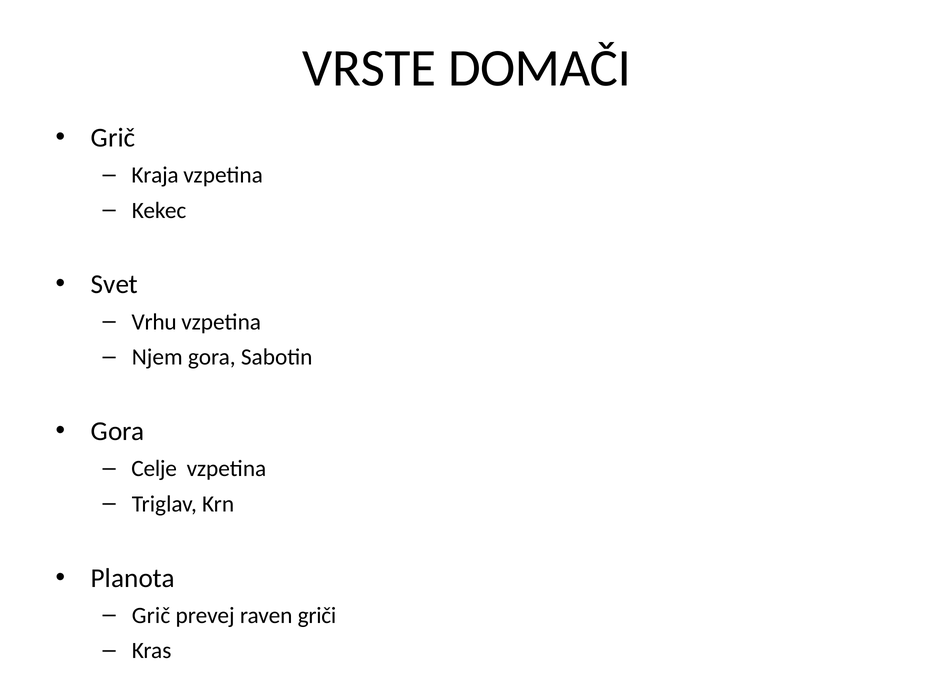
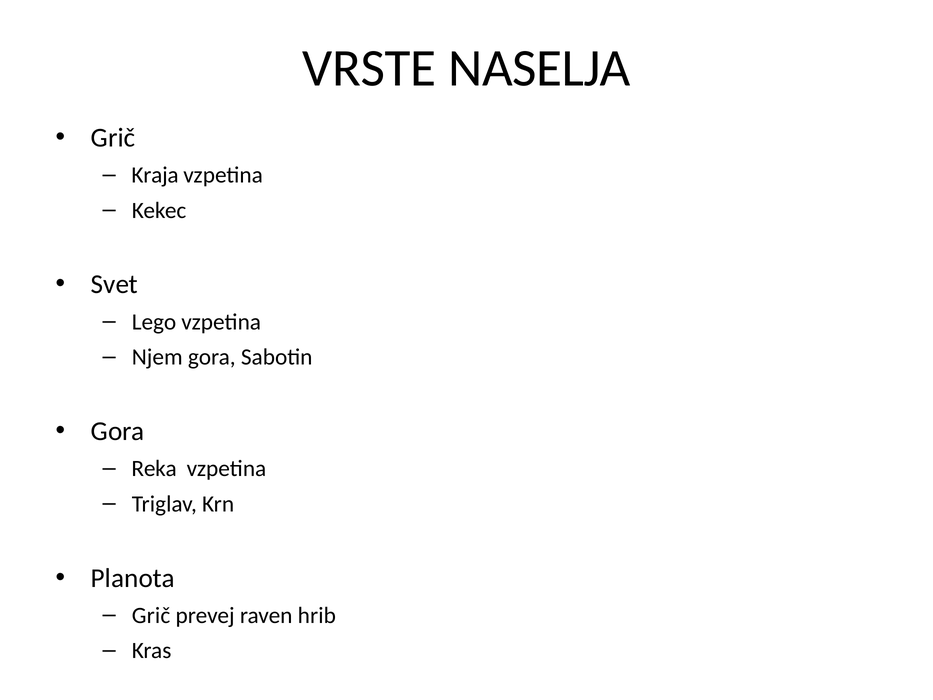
DOMAČI: DOMAČI -> NASELJA
Vrhu: Vrhu -> Lego
Celje: Celje -> Reka
griči: griči -> hrib
